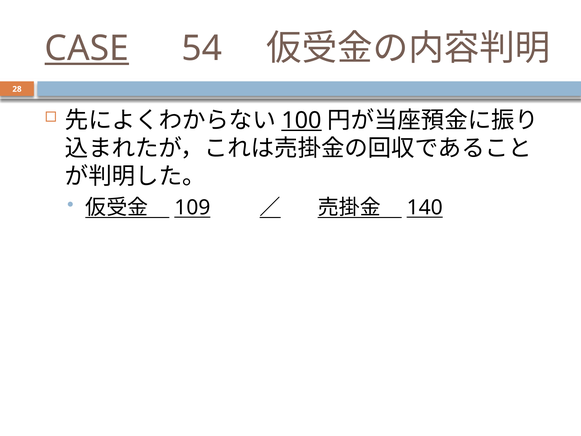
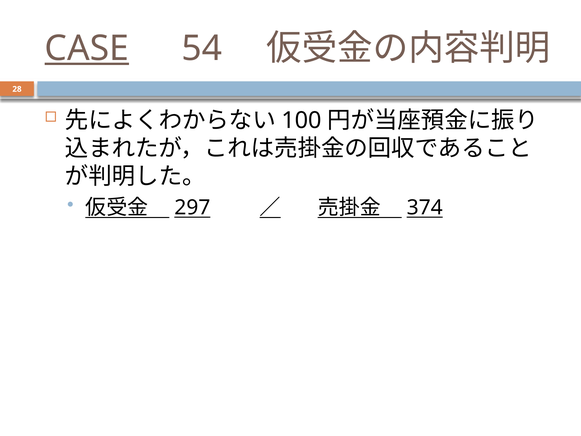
100 underline: present -> none
109: 109 -> 297
140: 140 -> 374
